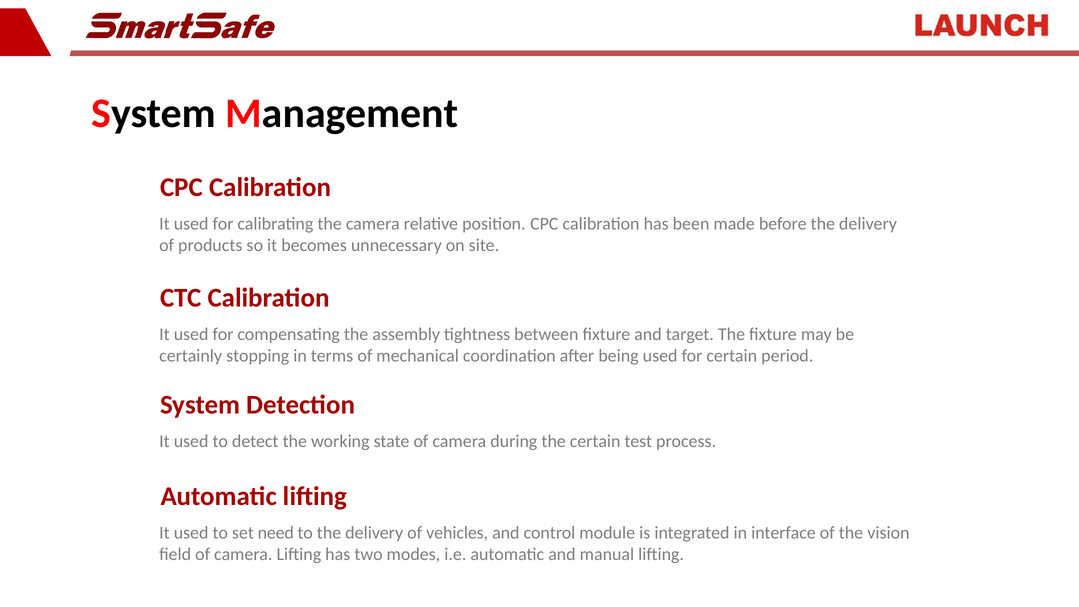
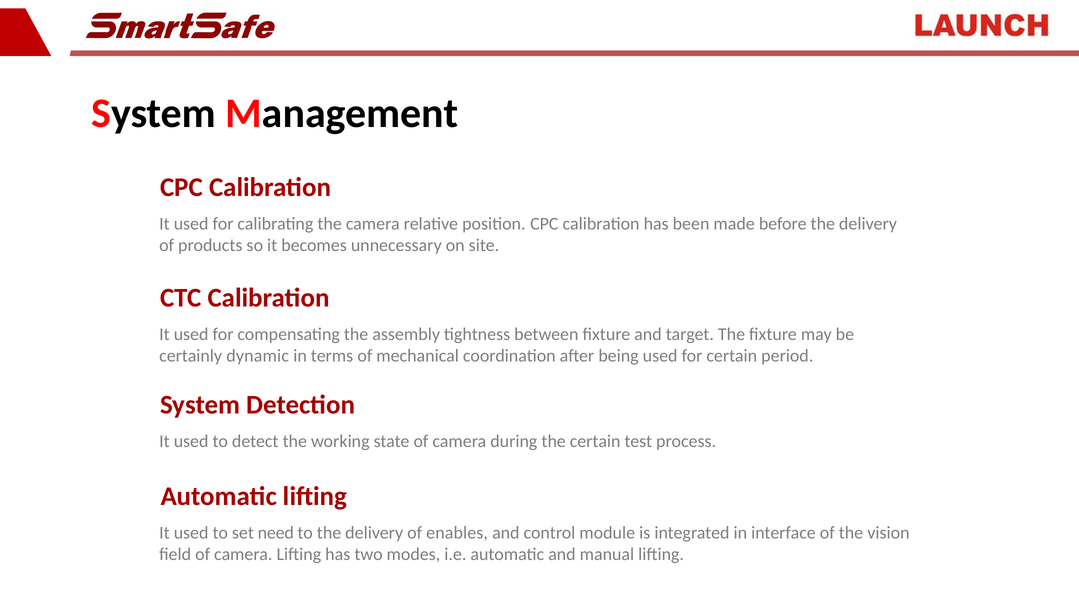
stopping: stopping -> dynamic
vehicles: vehicles -> enables
